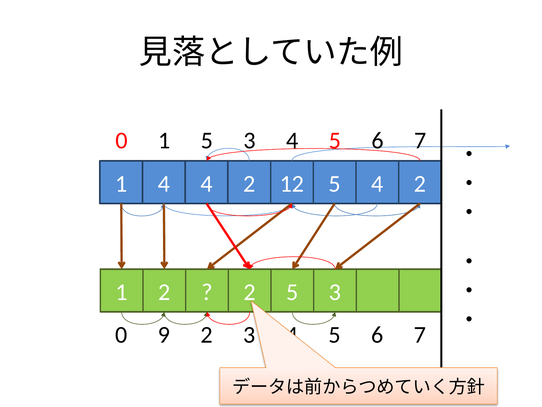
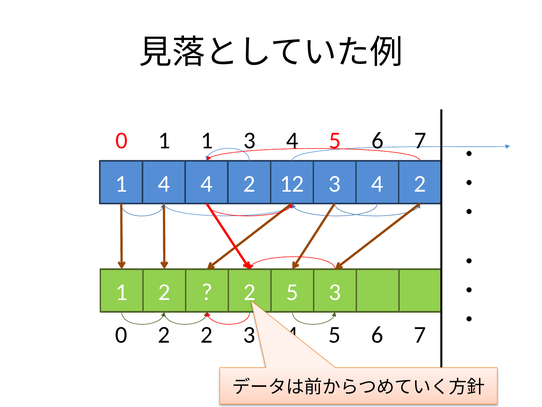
1 5: 5 -> 1
12 5: 5 -> 3
0 9: 9 -> 2
